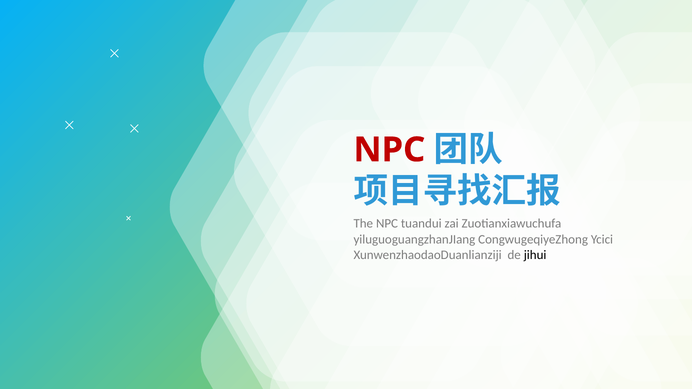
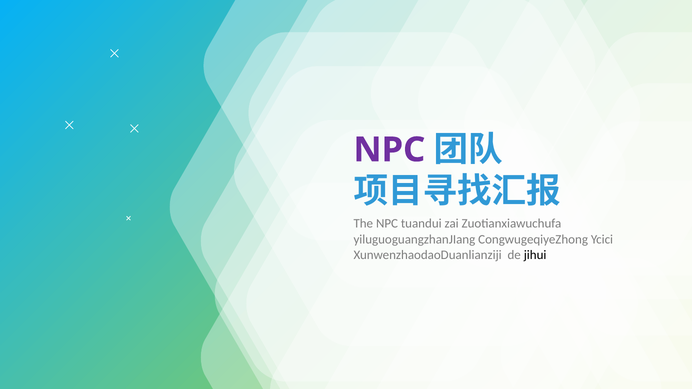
NPC at (389, 150) colour: red -> purple
